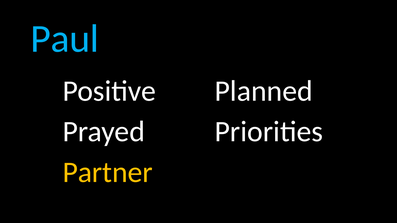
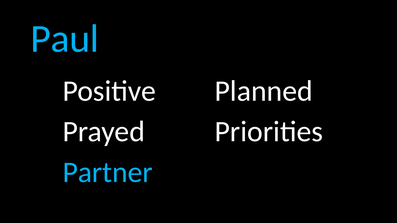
Partner colour: yellow -> light blue
